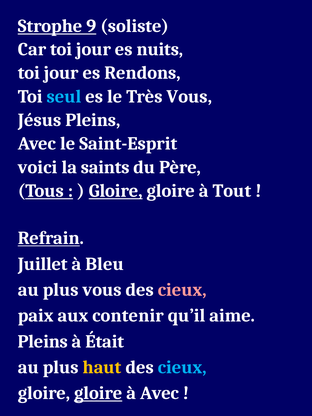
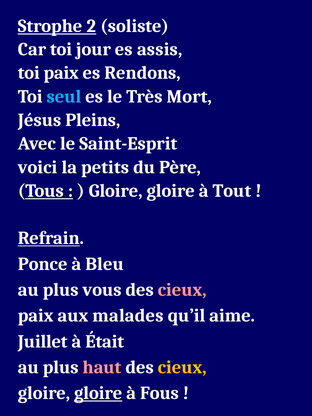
9: 9 -> 2
nuits: nuits -> assis
jour at (61, 73): jour -> paix
Très Vous: Vous -> Mort
saints: saints -> petits
Gloire at (116, 191) underline: present -> none
Juillet: Juillet -> Ponce
contenir: contenir -> malades
Pleins at (43, 341): Pleins -> Juillet
haut colour: yellow -> pink
cieux at (182, 367) colour: light blue -> yellow
à Avec: Avec -> Fous
